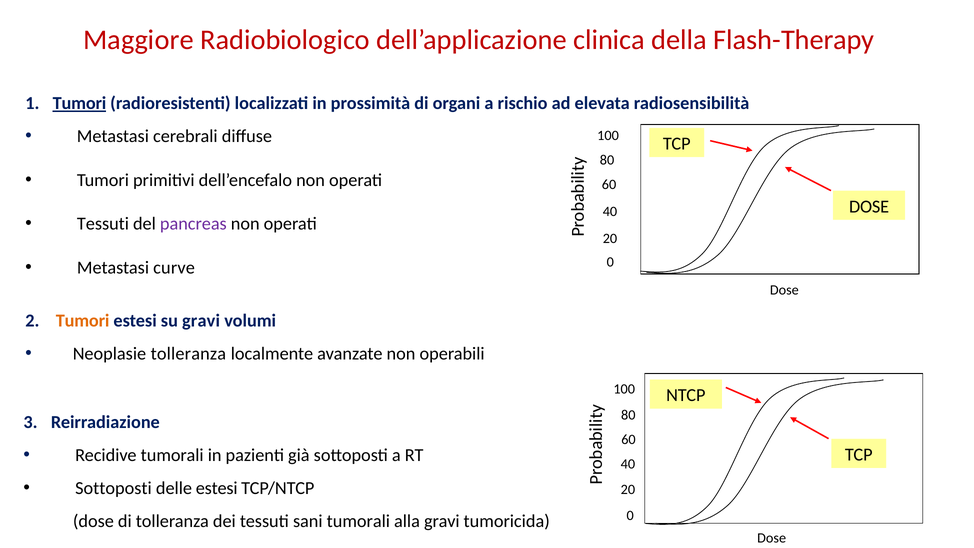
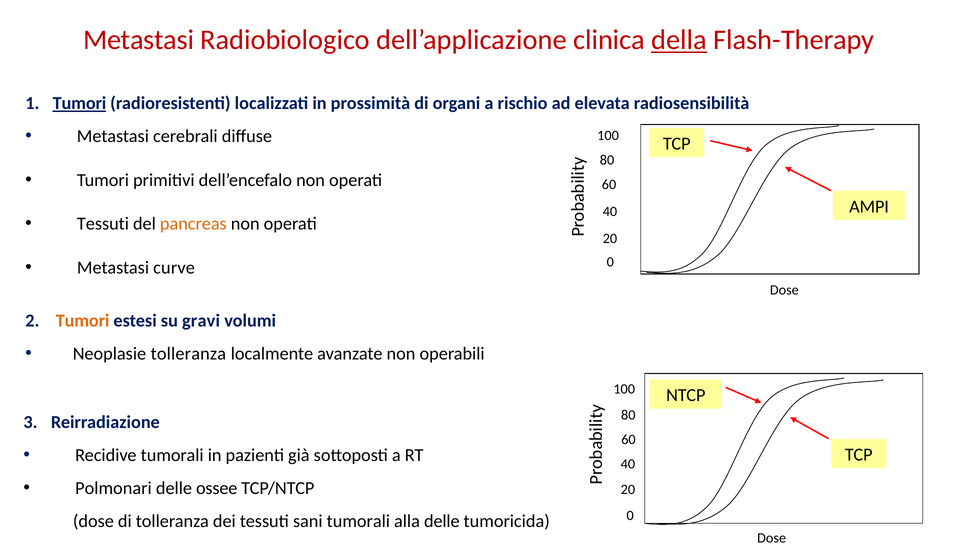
Maggiore at (138, 40): Maggiore -> Metastasi
della underline: none -> present
DOSE at (869, 206): DOSE -> AMPI
pancreas colour: purple -> orange
Sottoposti at (113, 488): Sottoposti -> Polmonari
delle estesi: estesi -> ossee
alla gravi: gravi -> delle
